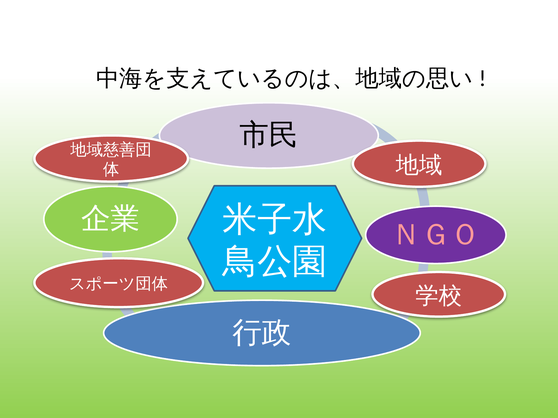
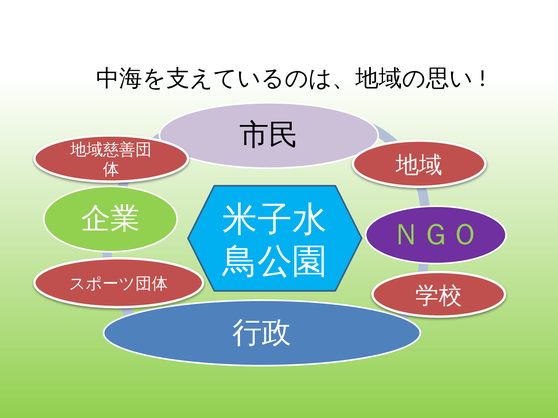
ＮＧＯ colour: pink -> light green
